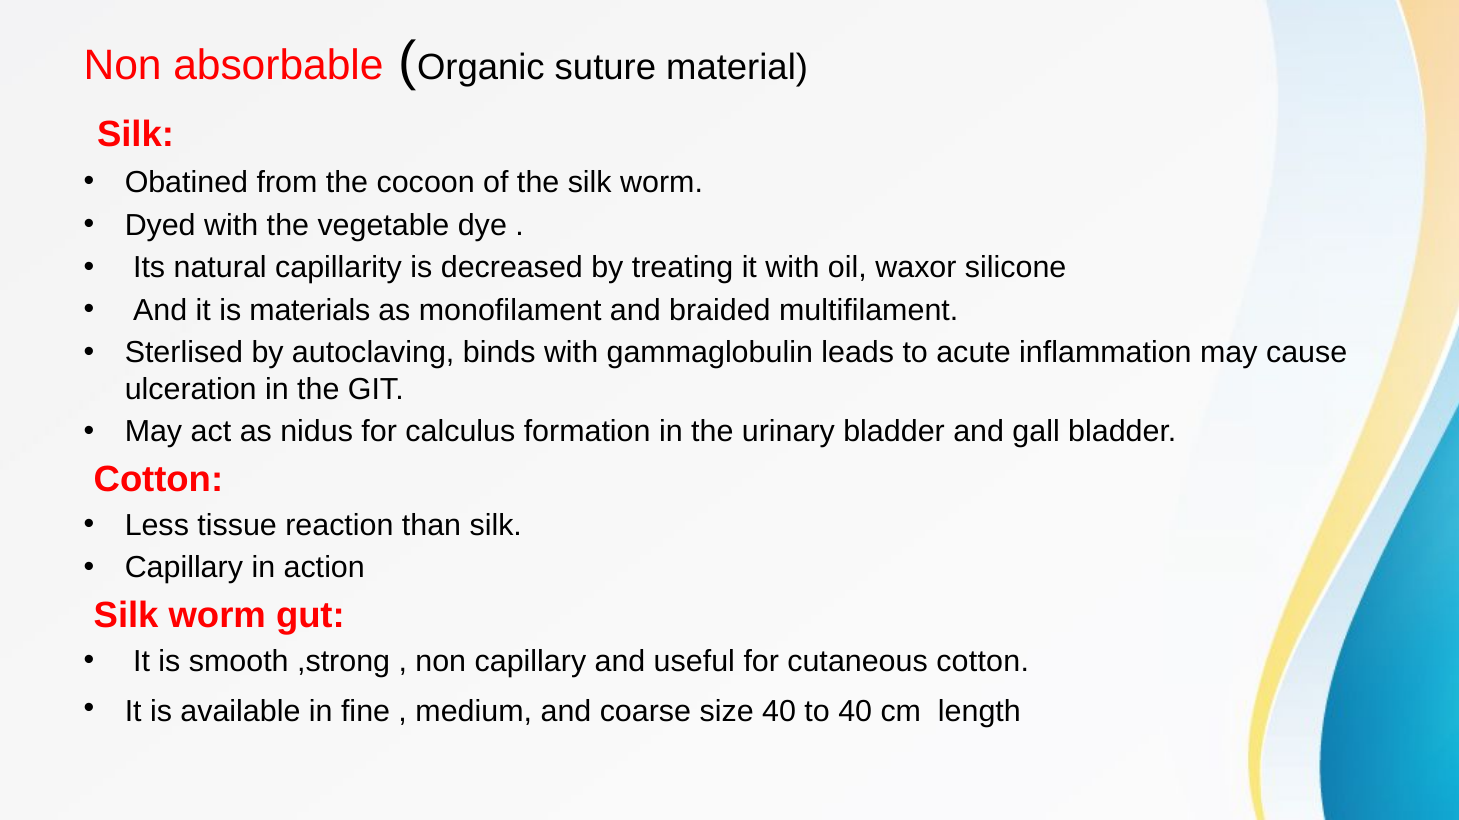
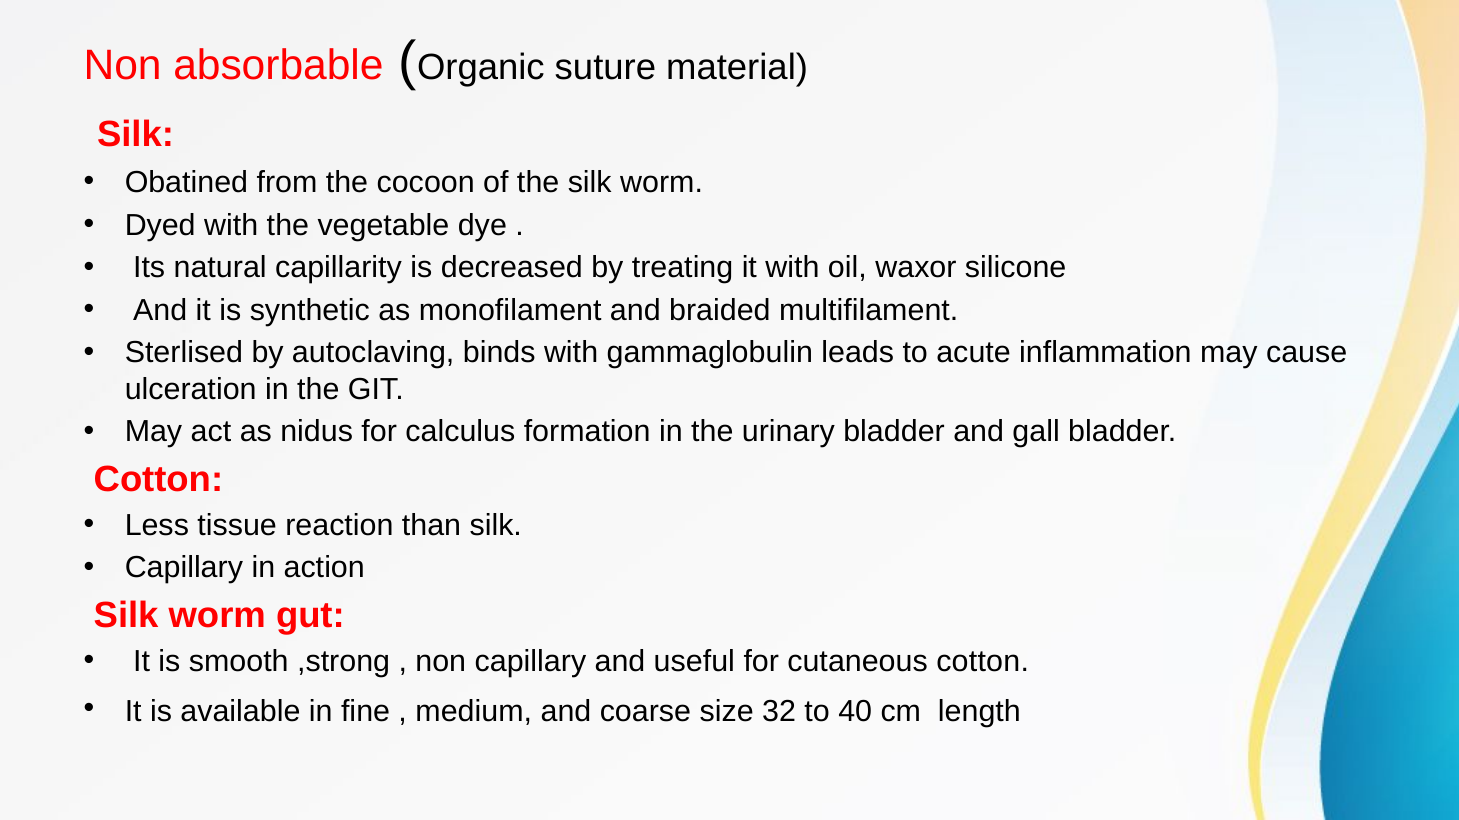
materials: materials -> synthetic
size 40: 40 -> 32
